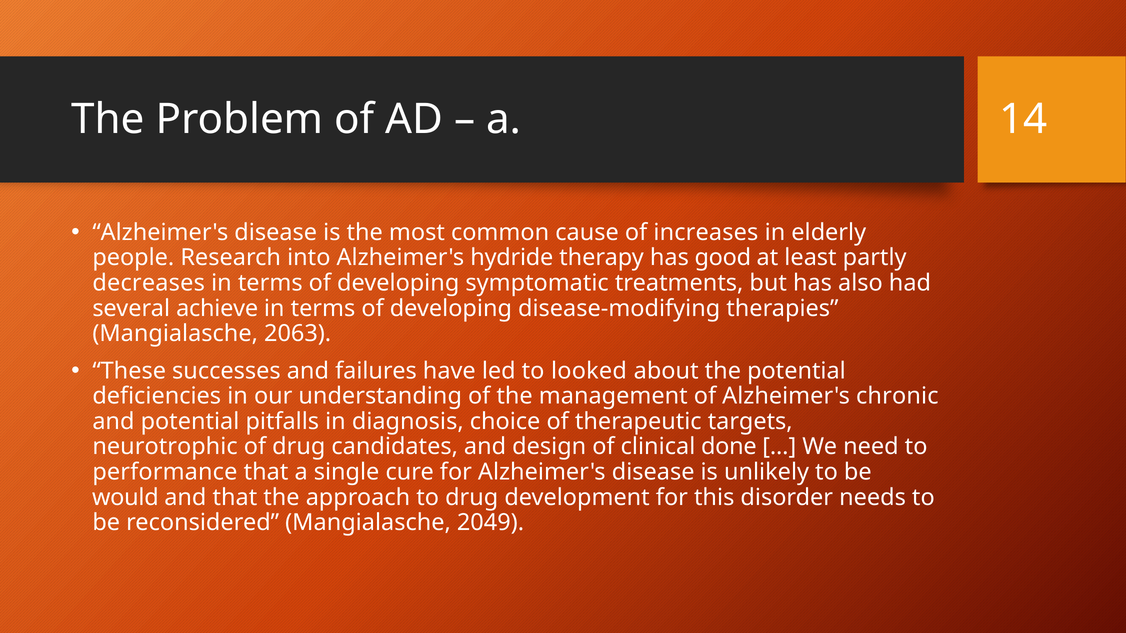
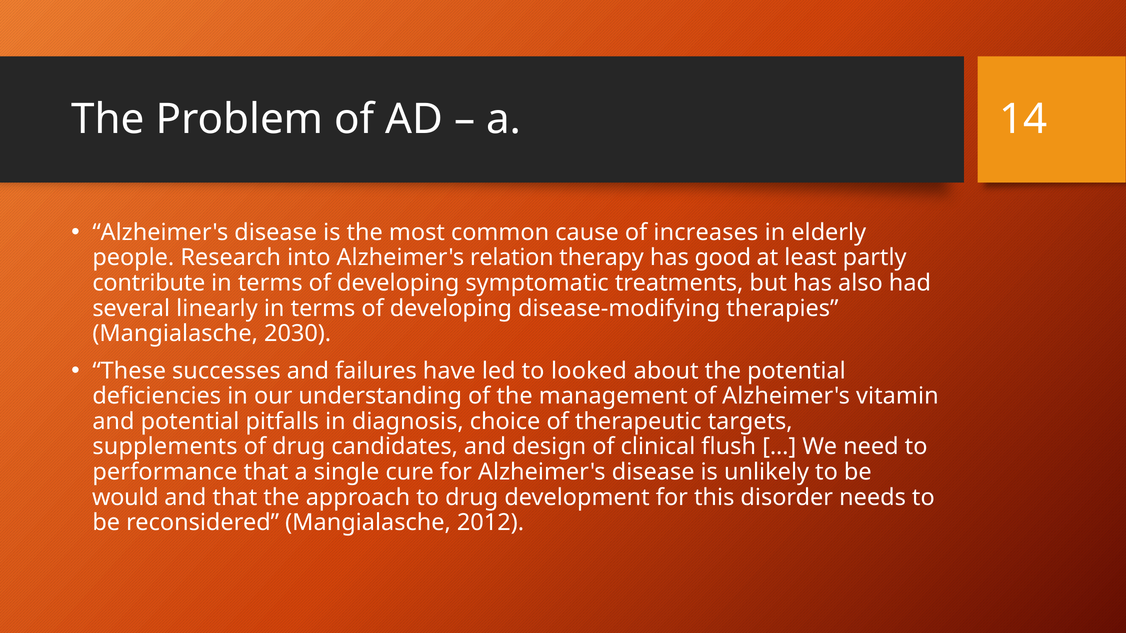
hydride: hydride -> relation
decreases: decreases -> contribute
achieve: achieve -> linearly
2063: 2063 -> 2030
chronic: chronic -> vitamin
neurotrophic: neurotrophic -> supplements
done: done -> flush
2049: 2049 -> 2012
